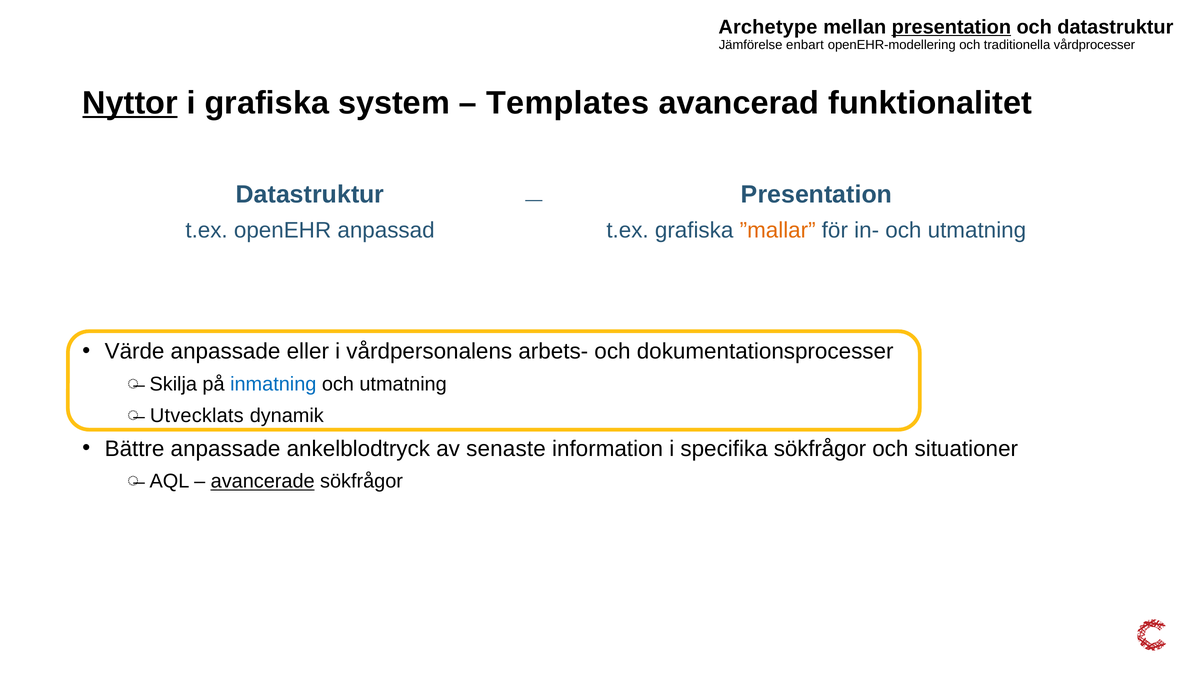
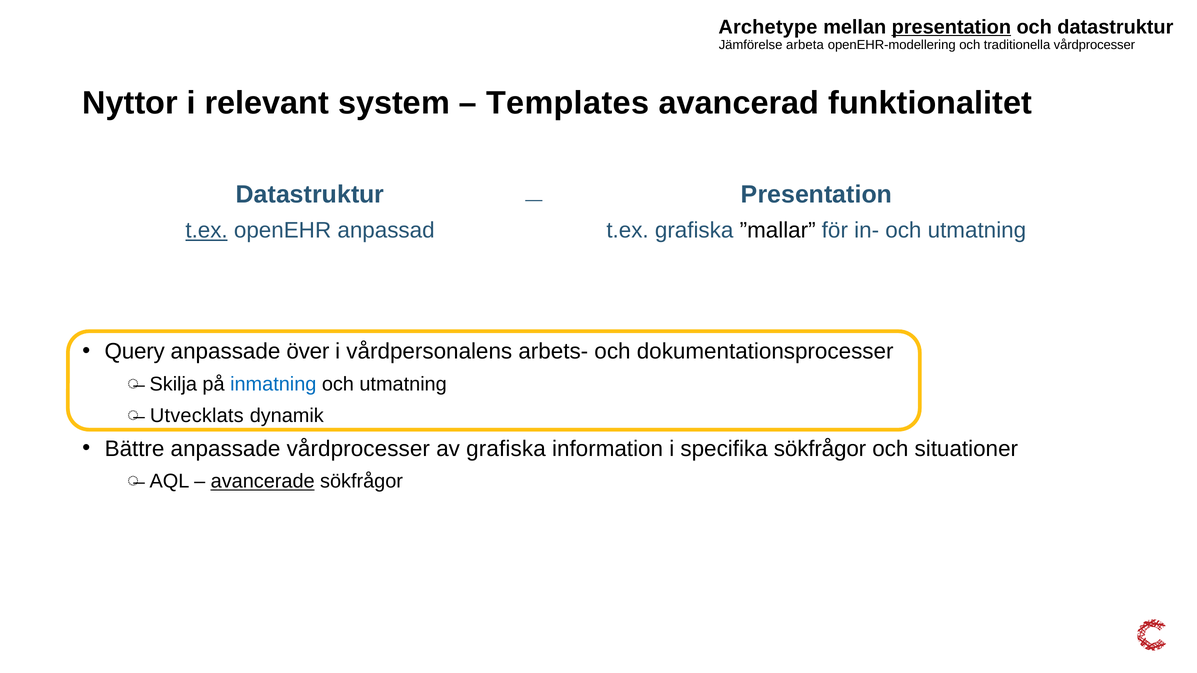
enbart: enbart -> arbeta
Nyttor underline: present -> none
i grafiska: grafiska -> relevant
t.ex at (207, 231) underline: none -> present
”mallar colour: orange -> black
Värde: Värde -> Query
eller: eller -> över
anpassade ankelblodtryck: ankelblodtryck -> vårdprocesser
av senaste: senaste -> grafiska
